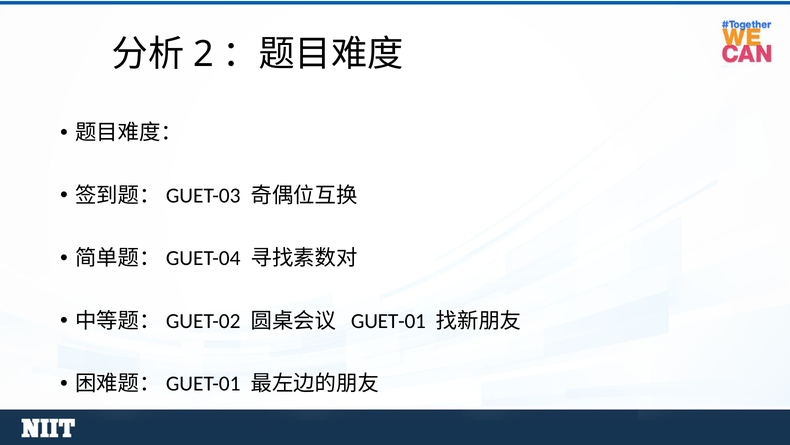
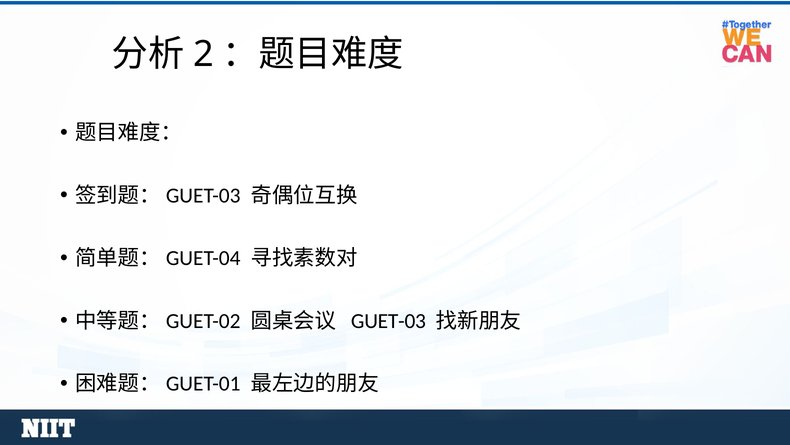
GUET-01: GUET-01 -> GUET-03
